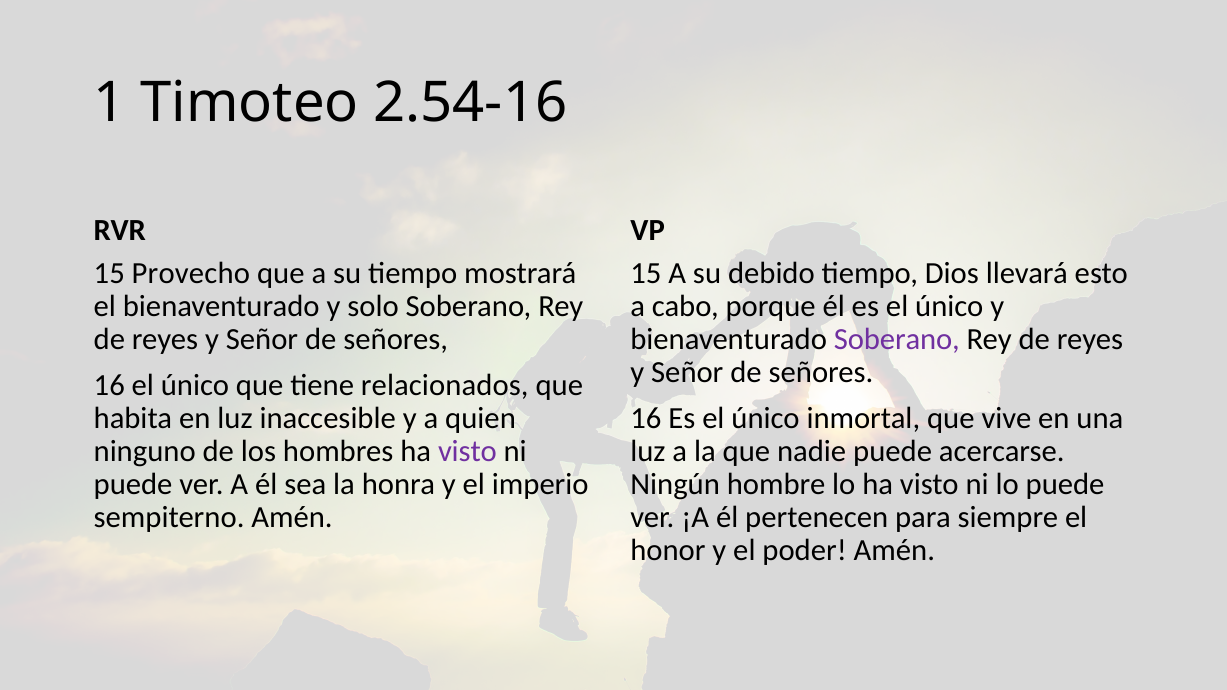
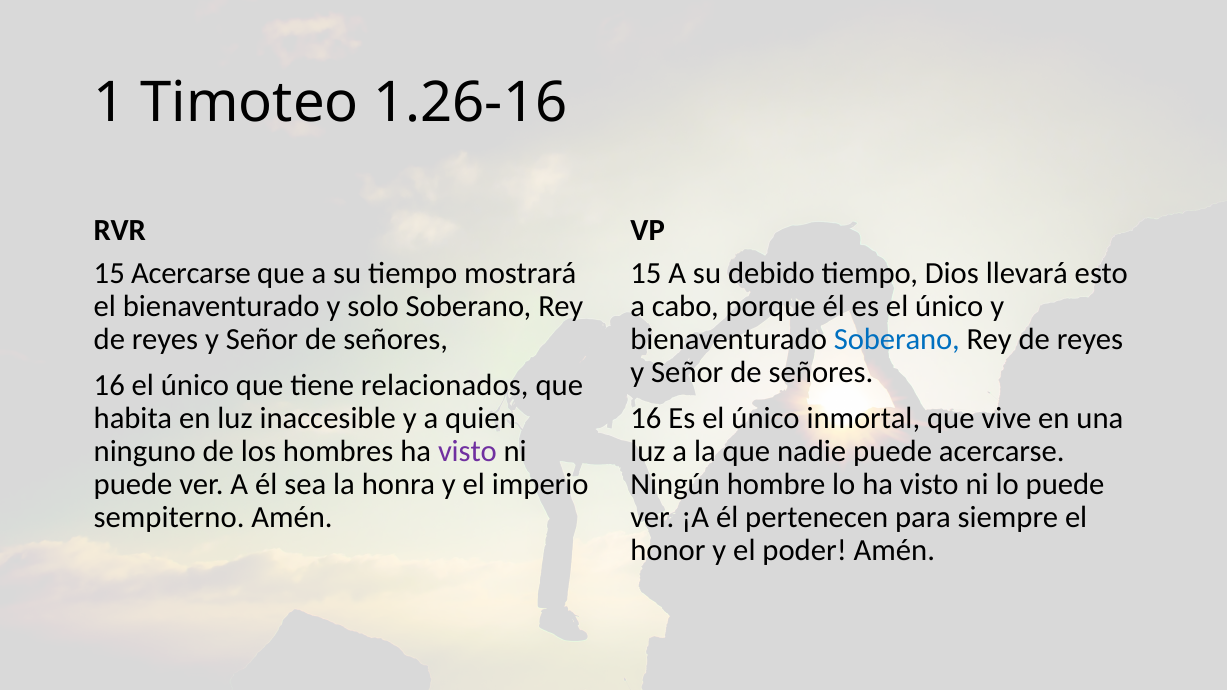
2.54-16: 2.54-16 -> 1.26-16
15 Provecho: Provecho -> Acercarse
Soberano at (897, 339) colour: purple -> blue
